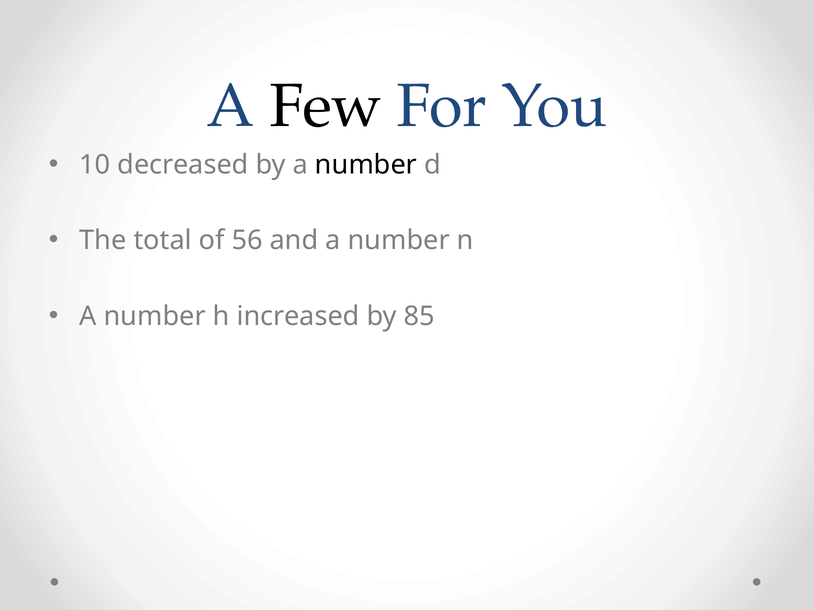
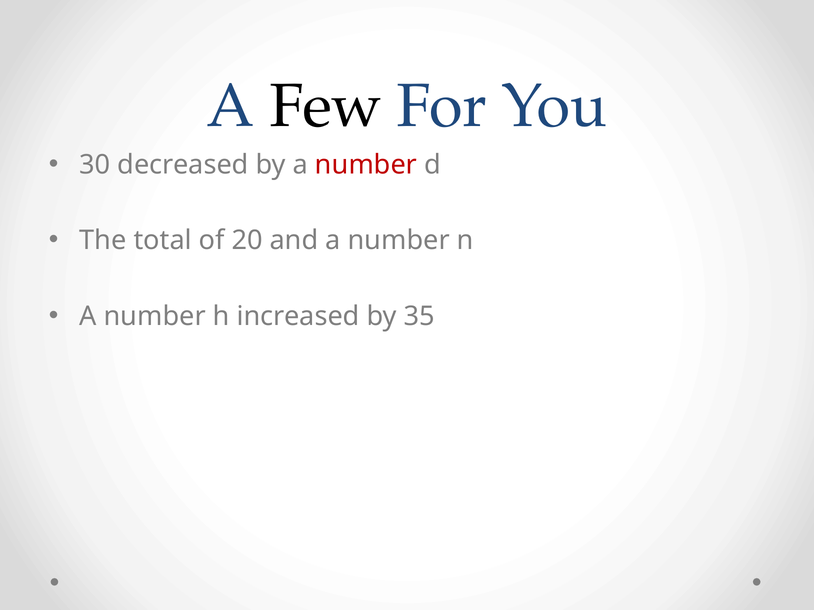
10: 10 -> 30
number at (366, 165) colour: black -> red
56: 56 -> 20
85: 85 -> 35
